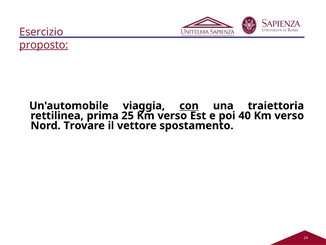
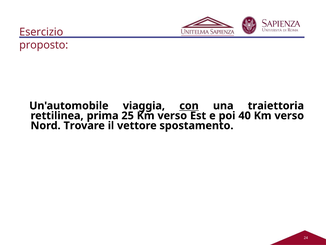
proposto underline: present -> none
